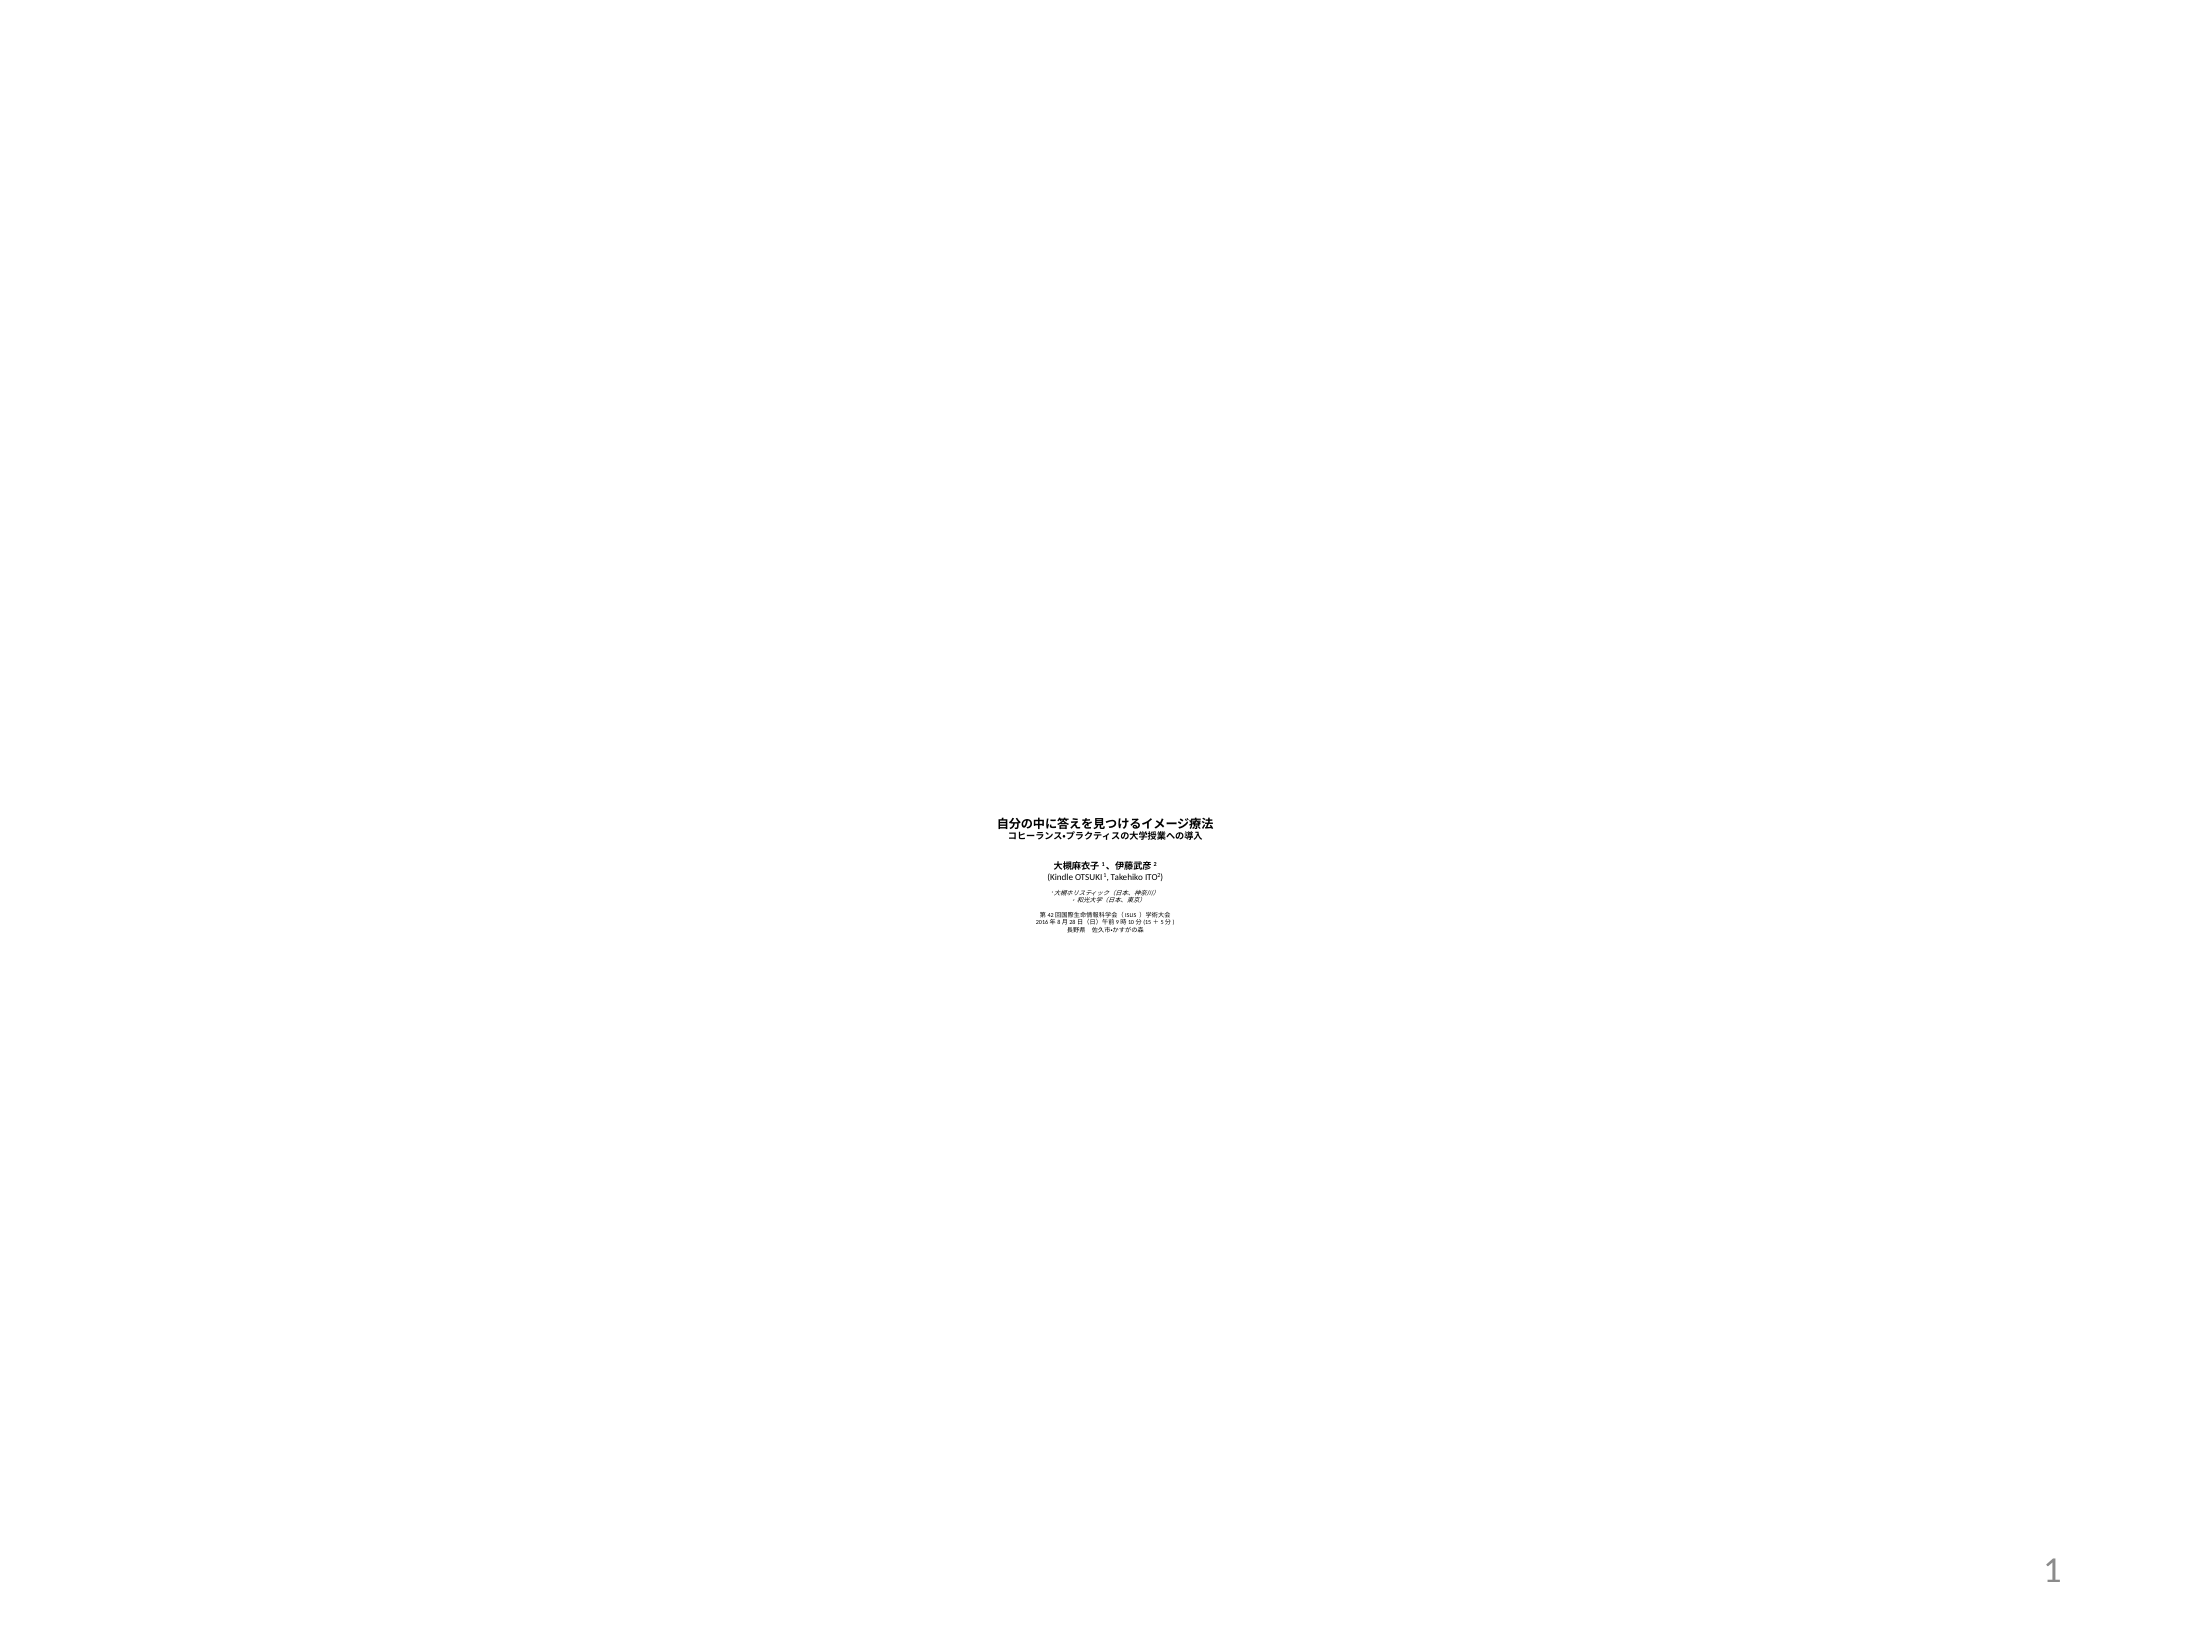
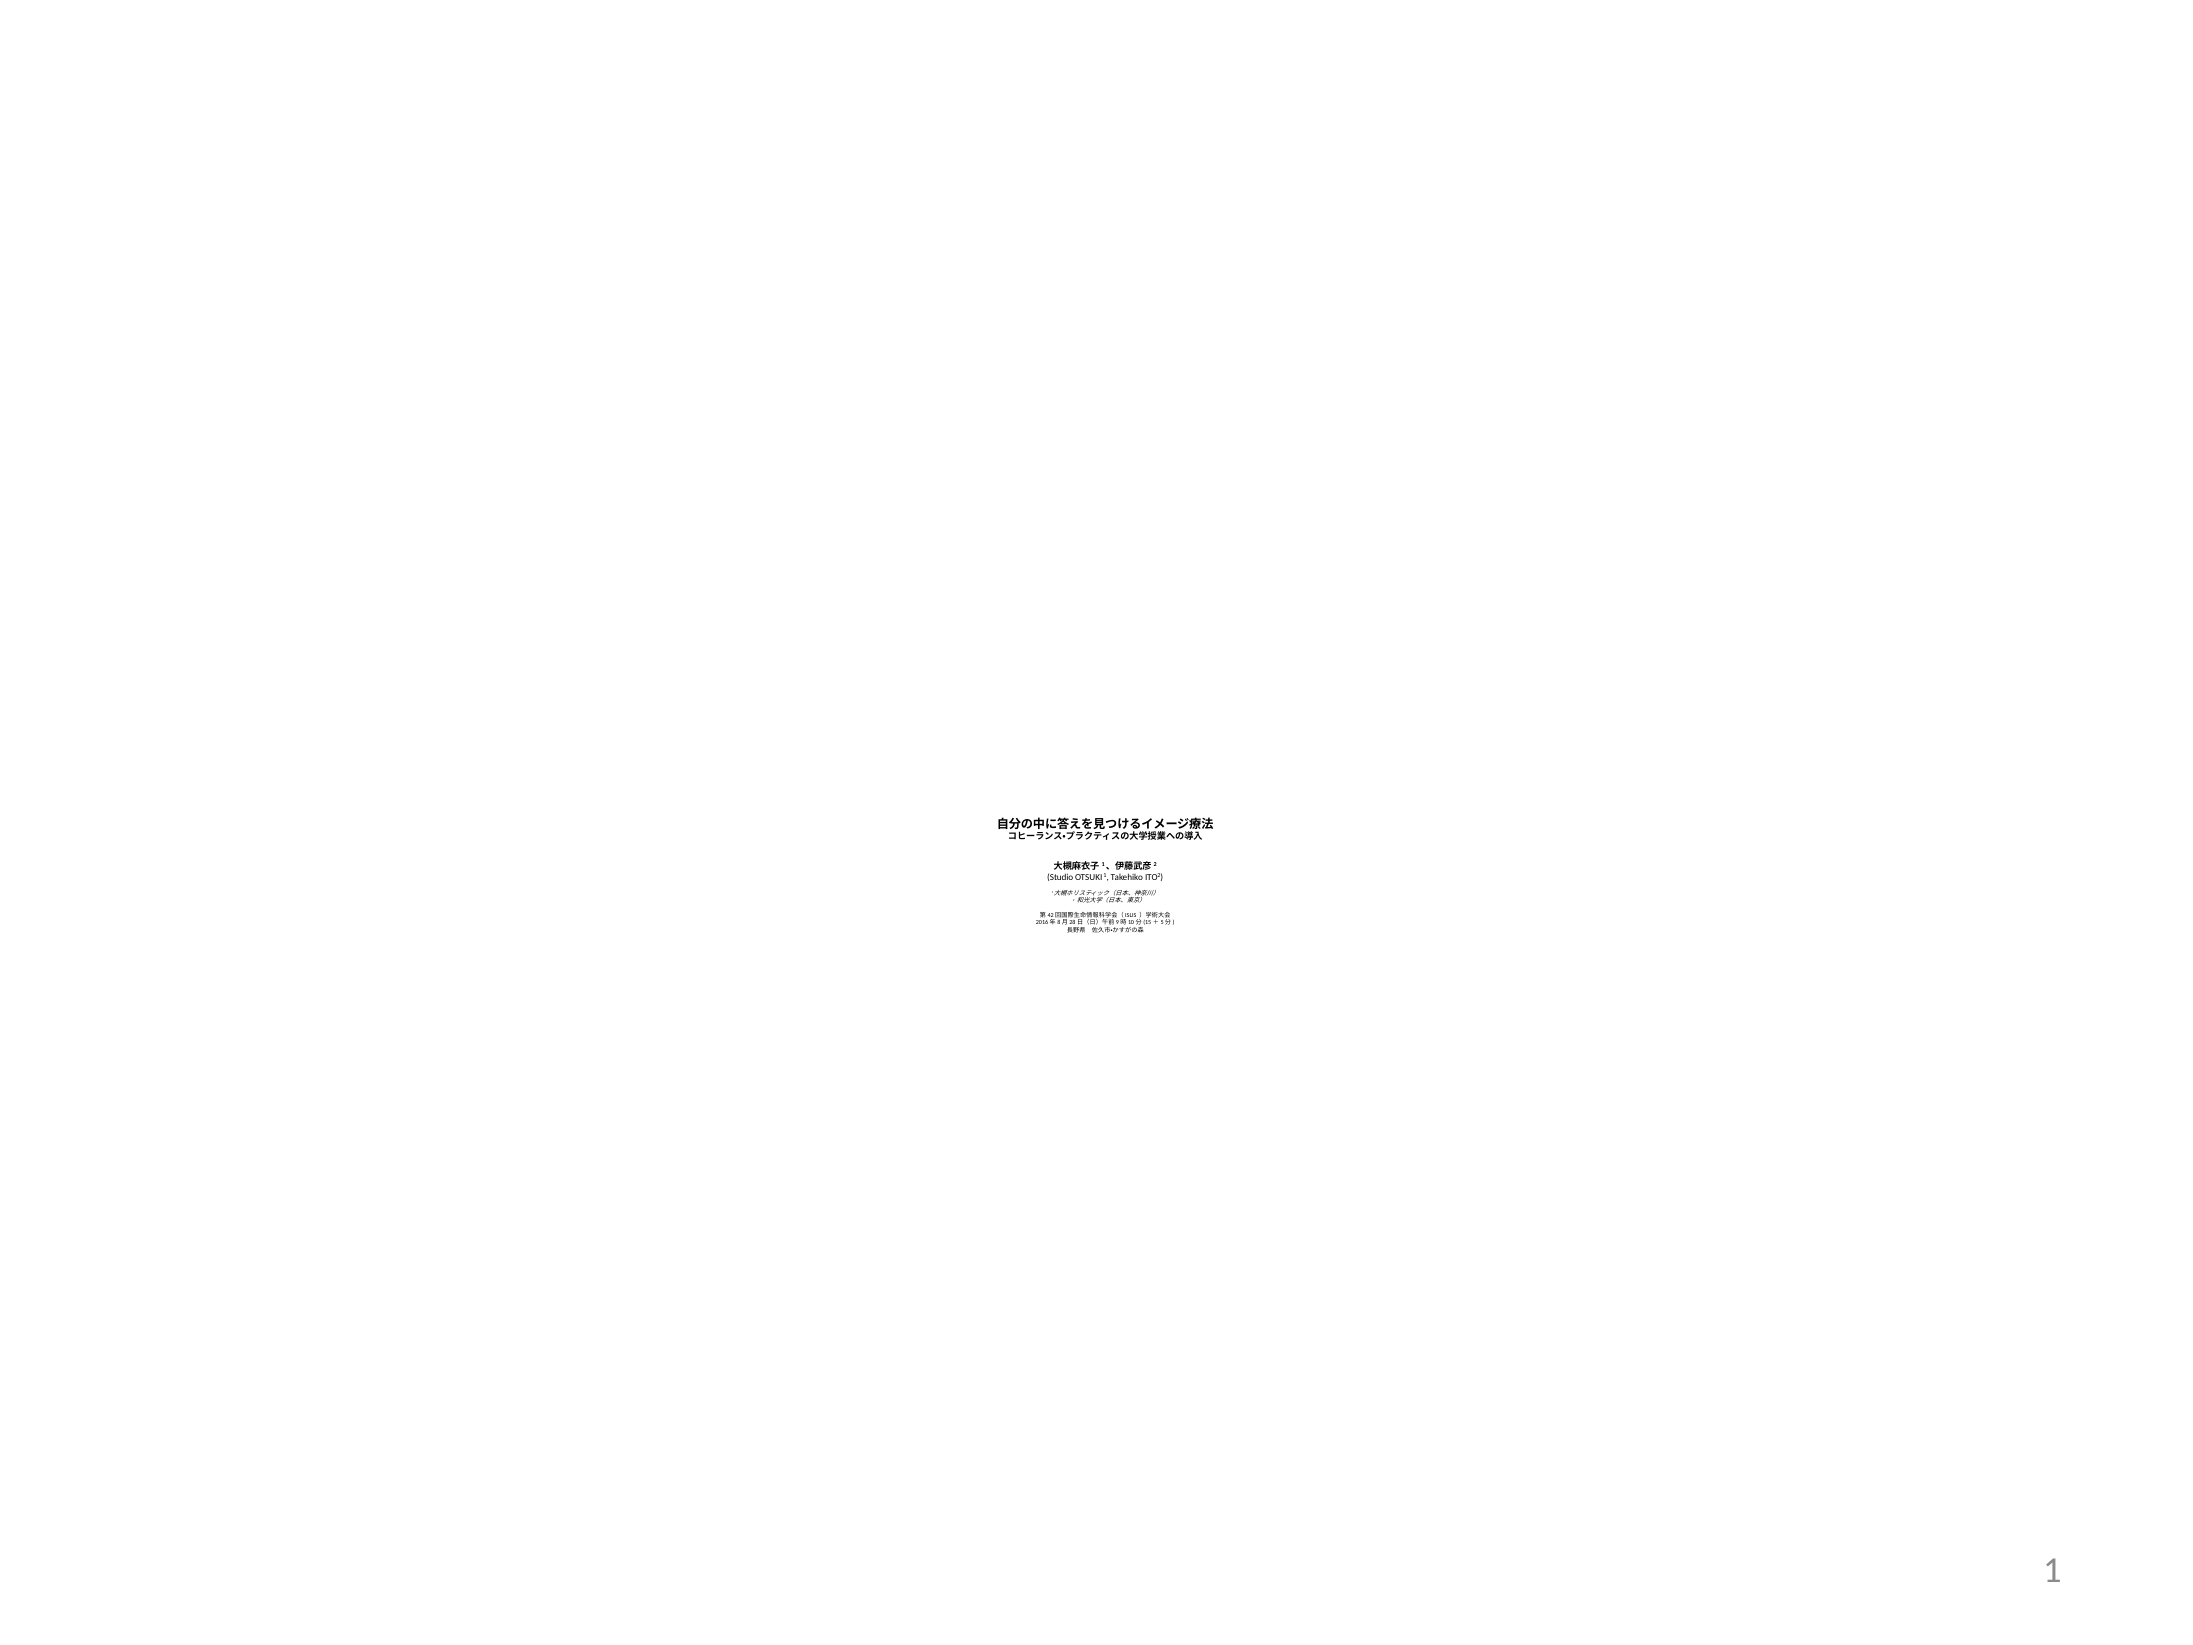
Kindle: Kindle -> Studio
